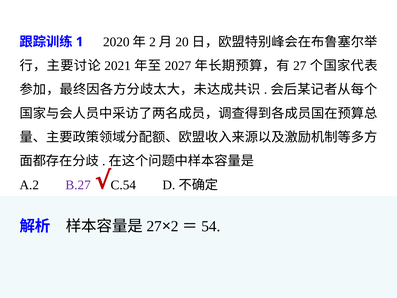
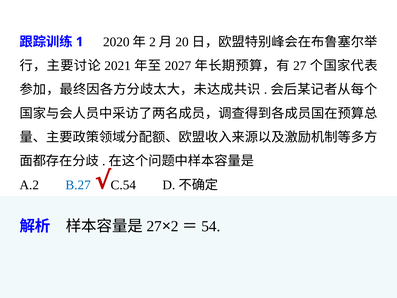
B.27 colour: purple -> blue
